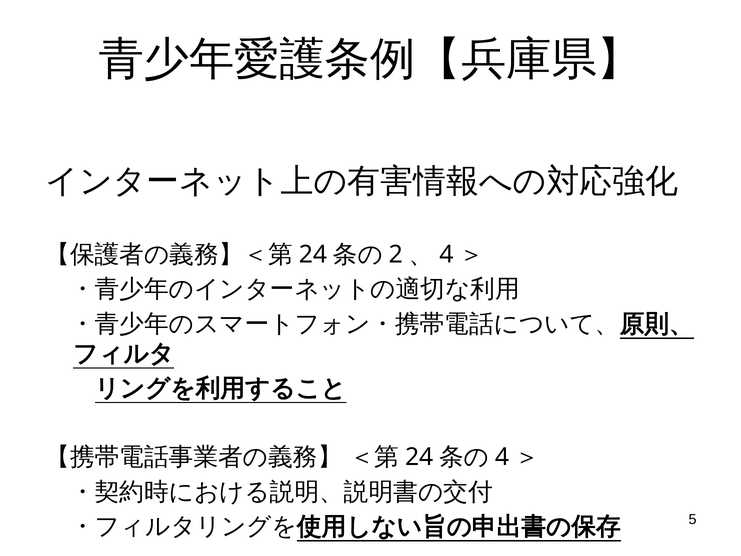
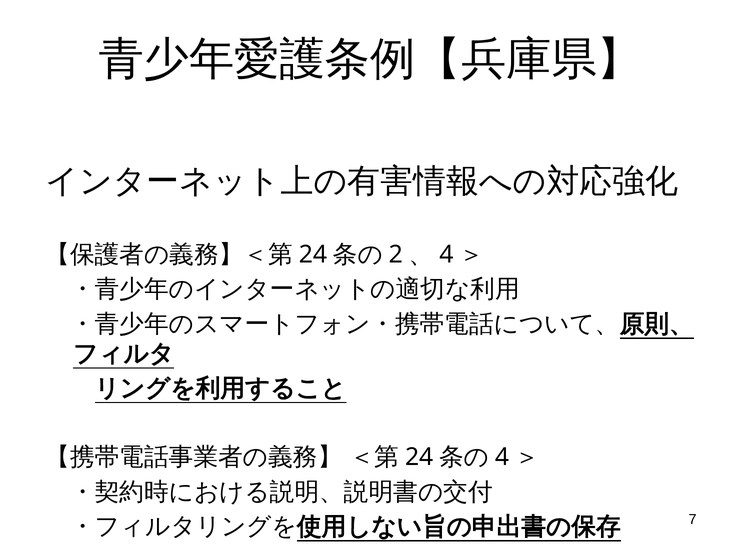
5: 5 -> 7
